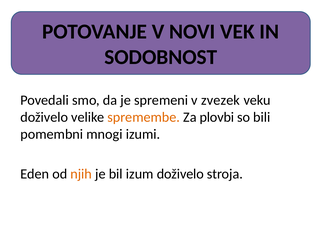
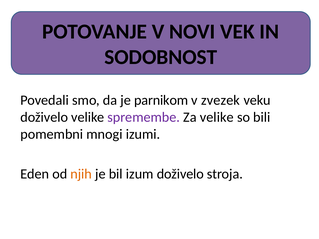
spremeni: spremeni -> parnikom
spremembe colour: orange -> purple
Za plovbi: plovbi -> velike
